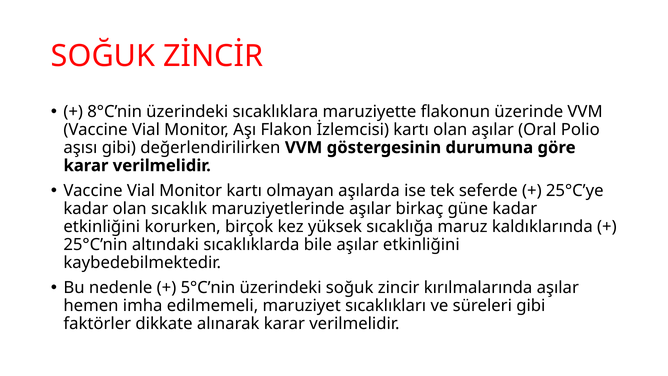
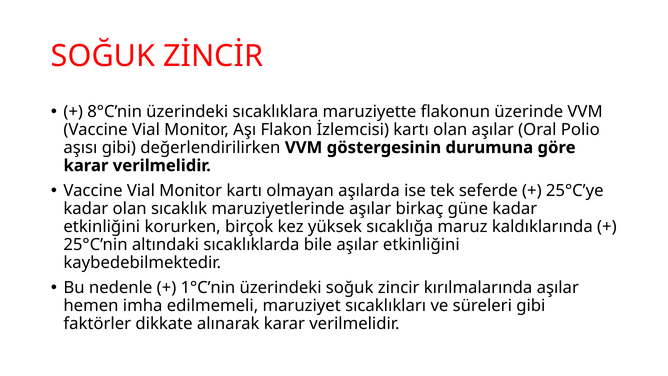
5°C’nin: 5°C’nin -> 1°C’nin
